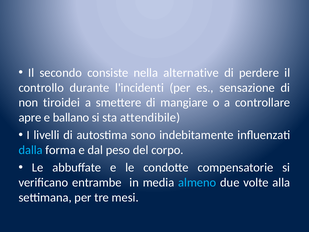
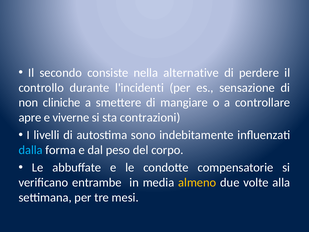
tiroidei: tiroidei -> cliniche
ballano: ballano -> viverne
attendibile: attendibile -> contrazioni
almeno colour: light blue -> yellow
